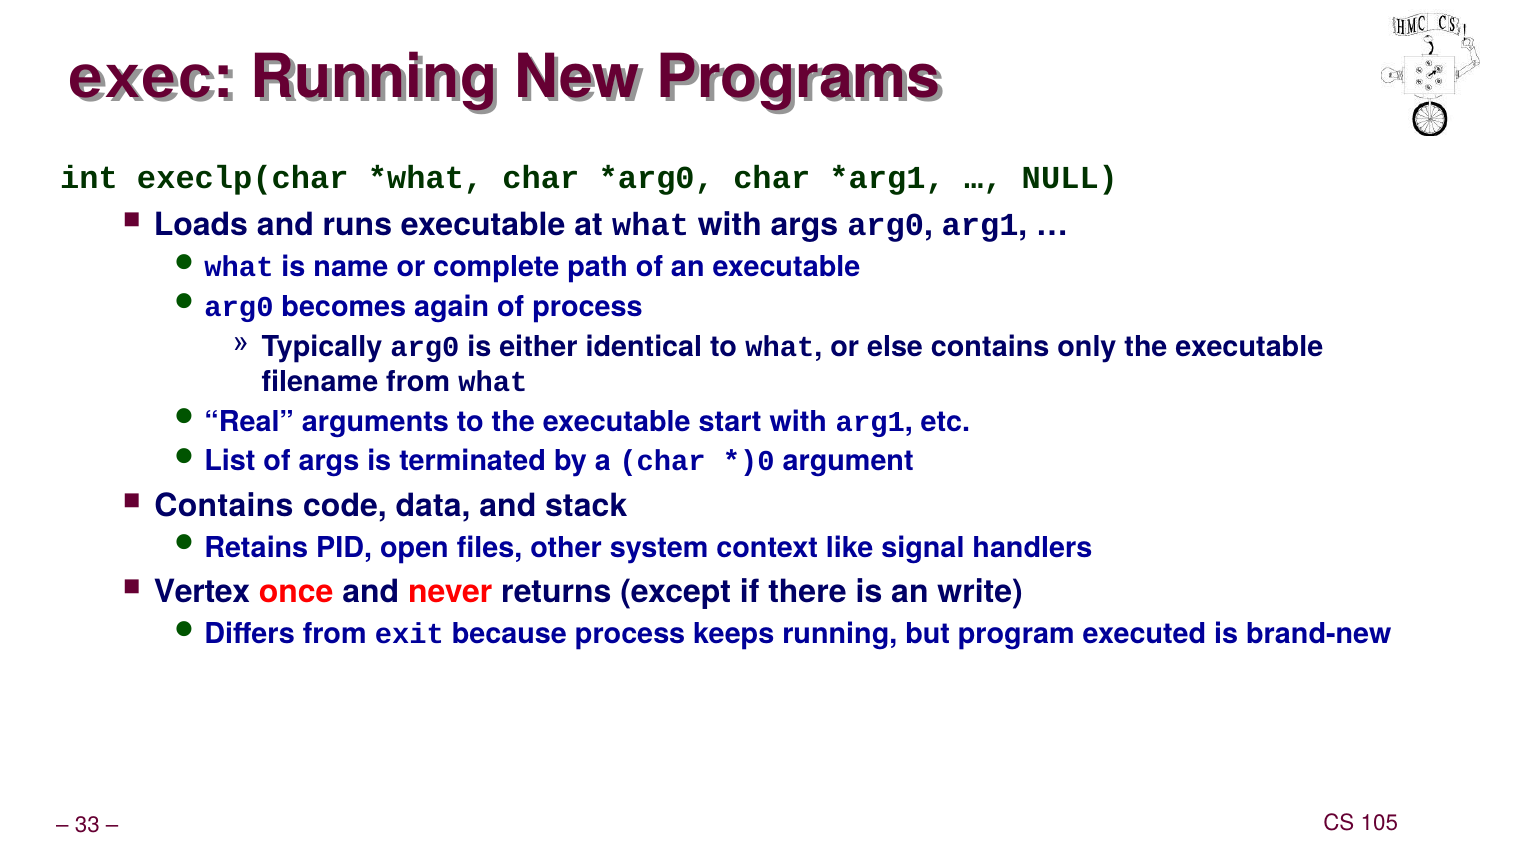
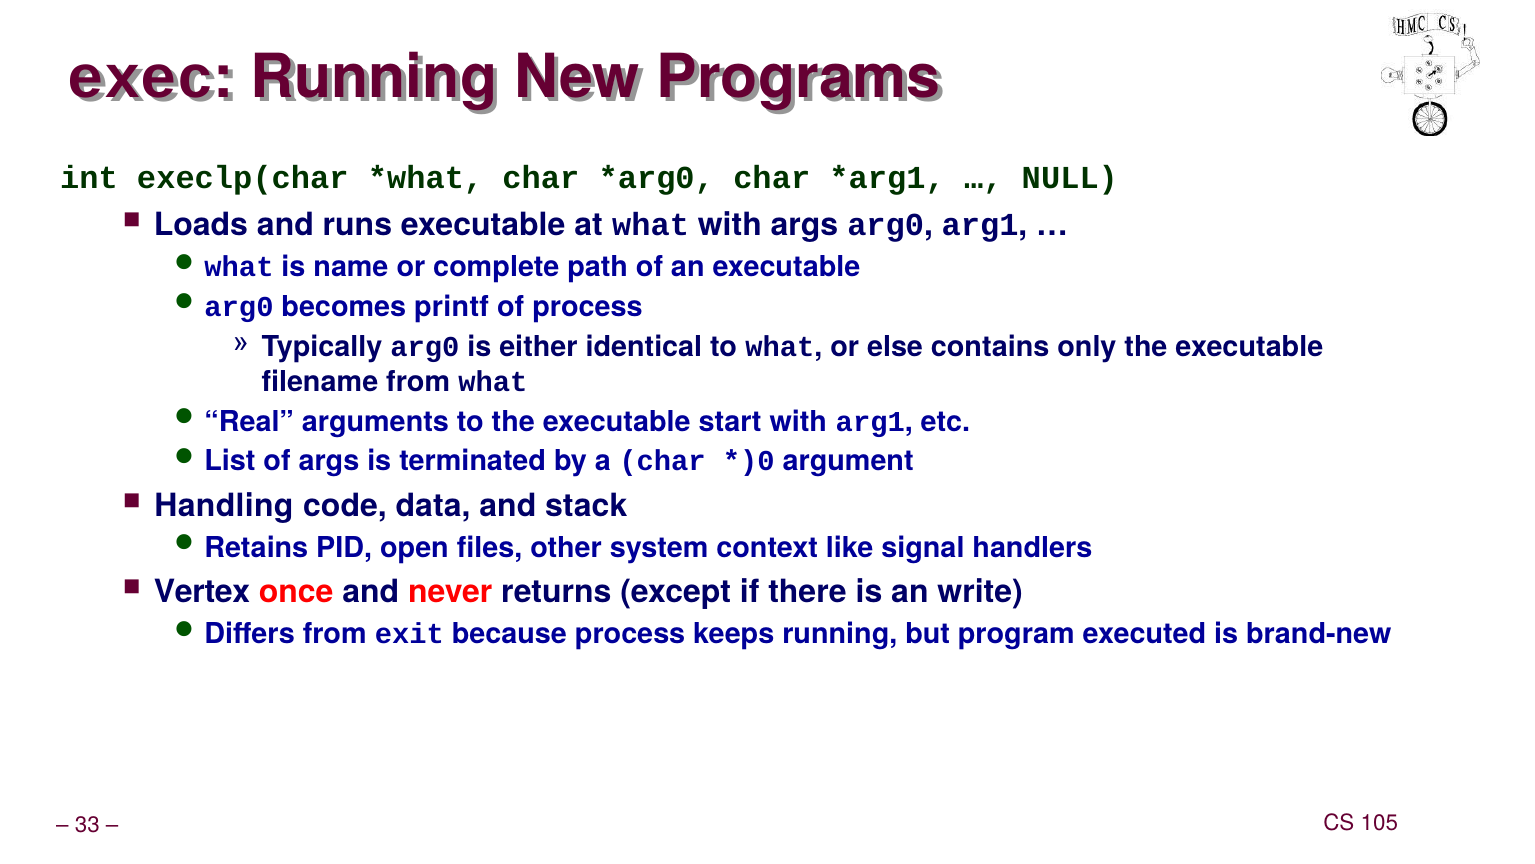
again: again -> printf
Contains at (224, 506): Contains -> Handling
